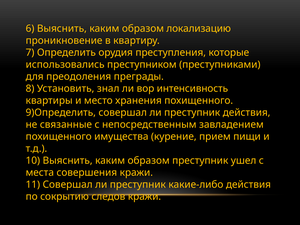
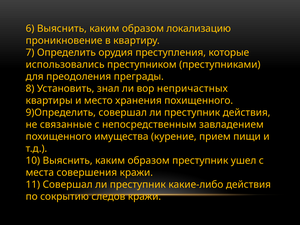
интенсивность: интенсивность -> непричастных
